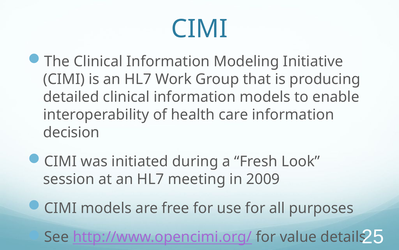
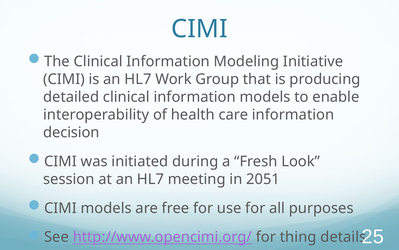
2009: 2009 -> 2051
value: value -> thing
